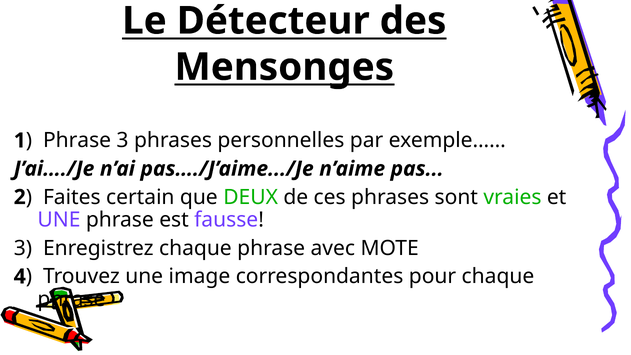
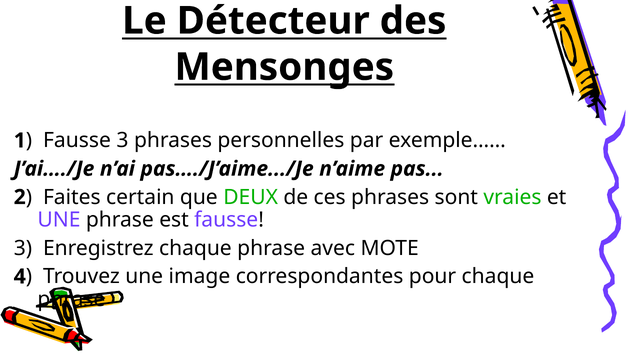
Phrase at (77, 140): Phrase -> Fausse
